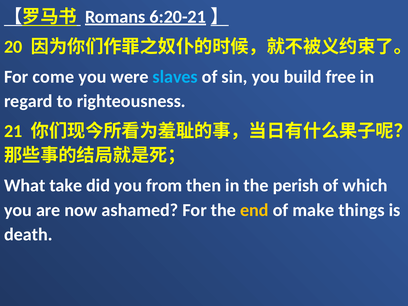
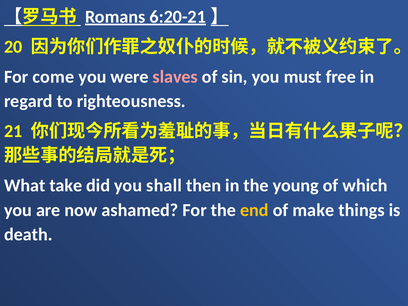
slaves colour: light blue -> pink
build: build -> must
from: from -> shall
perish: perish -> young
